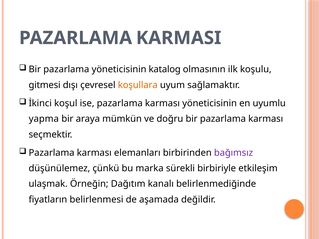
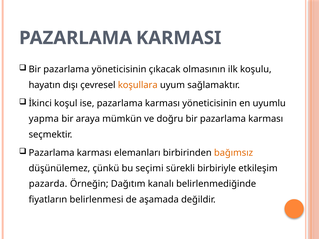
katalog: katalog -> çıkacak
gitmesi: gitmesi -> hayatın
bağımsız colour: purple -> orange
marka: marka -> seçimi
ulaşmak: ulaşmak -> pazarda
